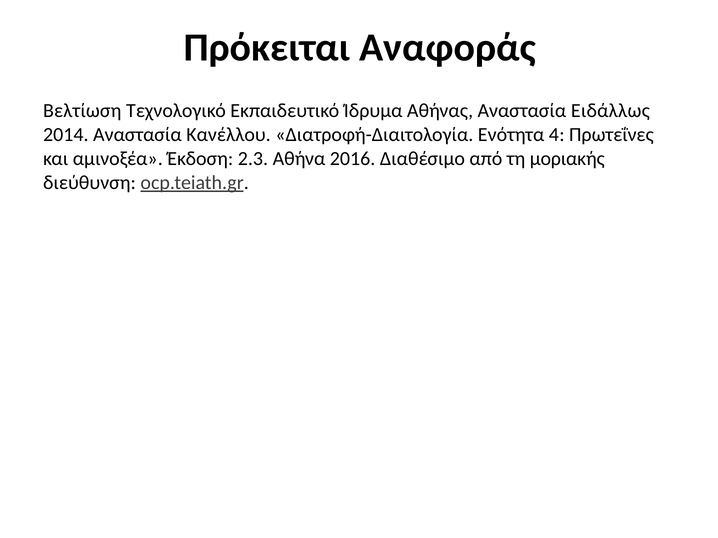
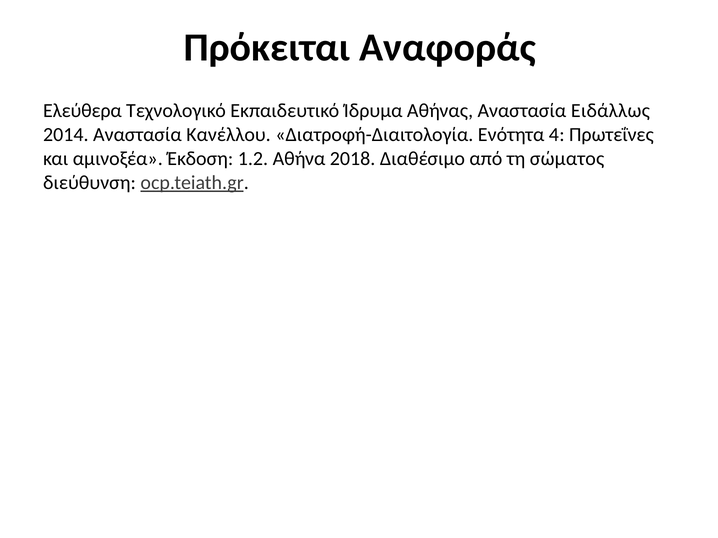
Βελτίωση: Βελτίωση -> Ελεύθερα
2.3: 2.3 -> 1.2
2016: 2016 -> 2018
μοριακής: μοριακής -> σώματος
